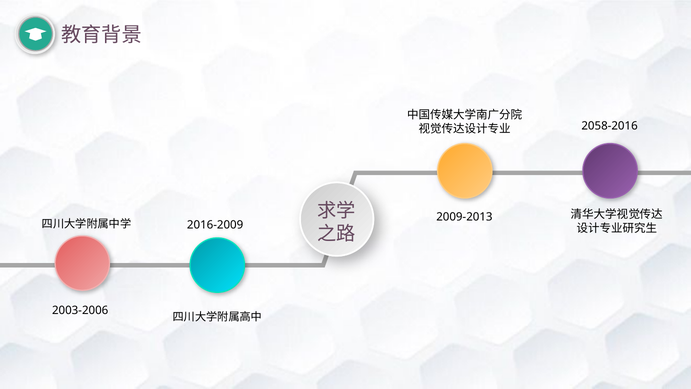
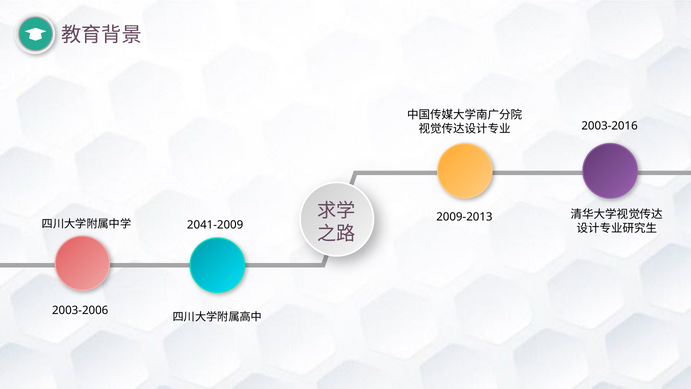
2058-2016: 2058-2016 -> 2003-2016
2016-2009: 2016-2009 -> 2041-2009
